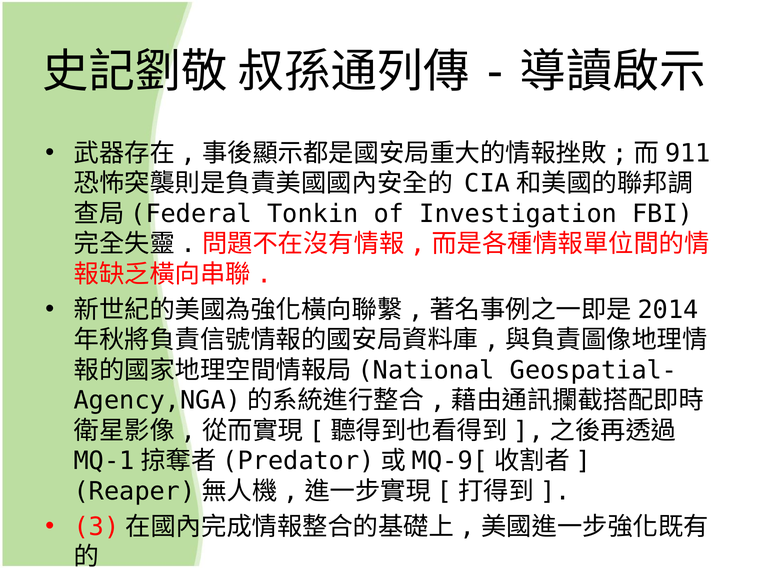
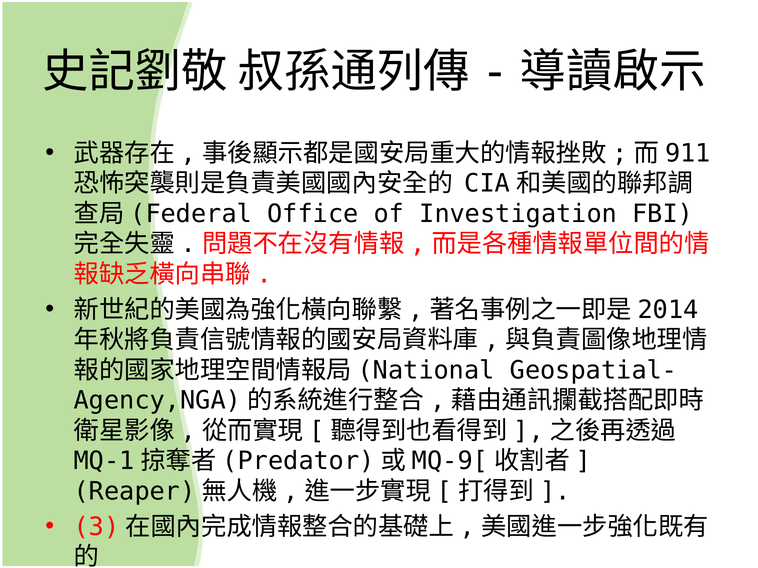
Tonkin: Tonkin -> Office
